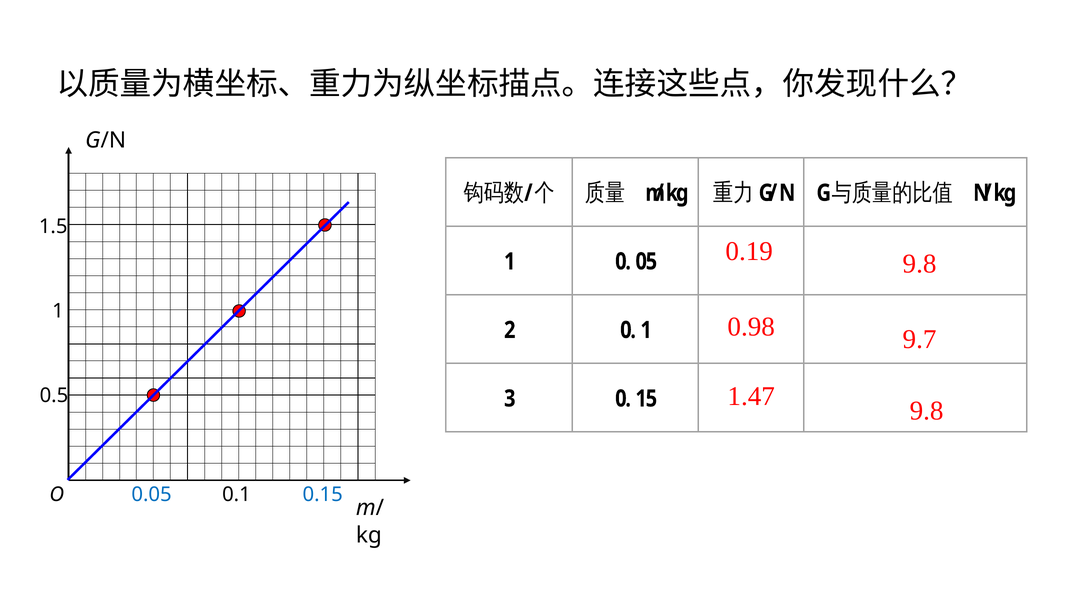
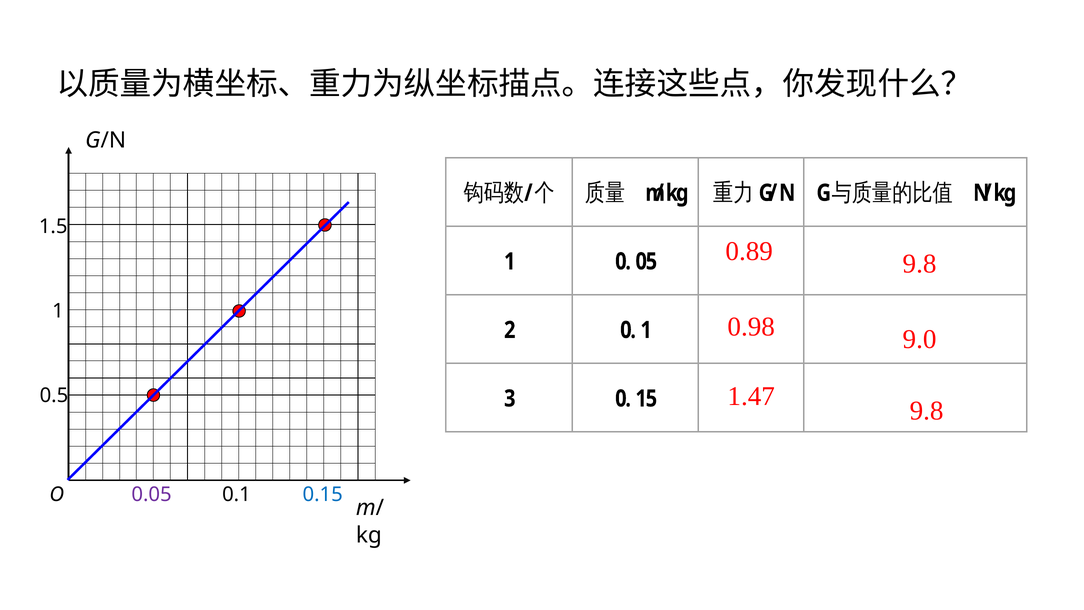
0.19: 0.19 -> 0.89
9.7: 9.7 -> 9.0
0.05 at (152, 494) colour: blue -> purple
